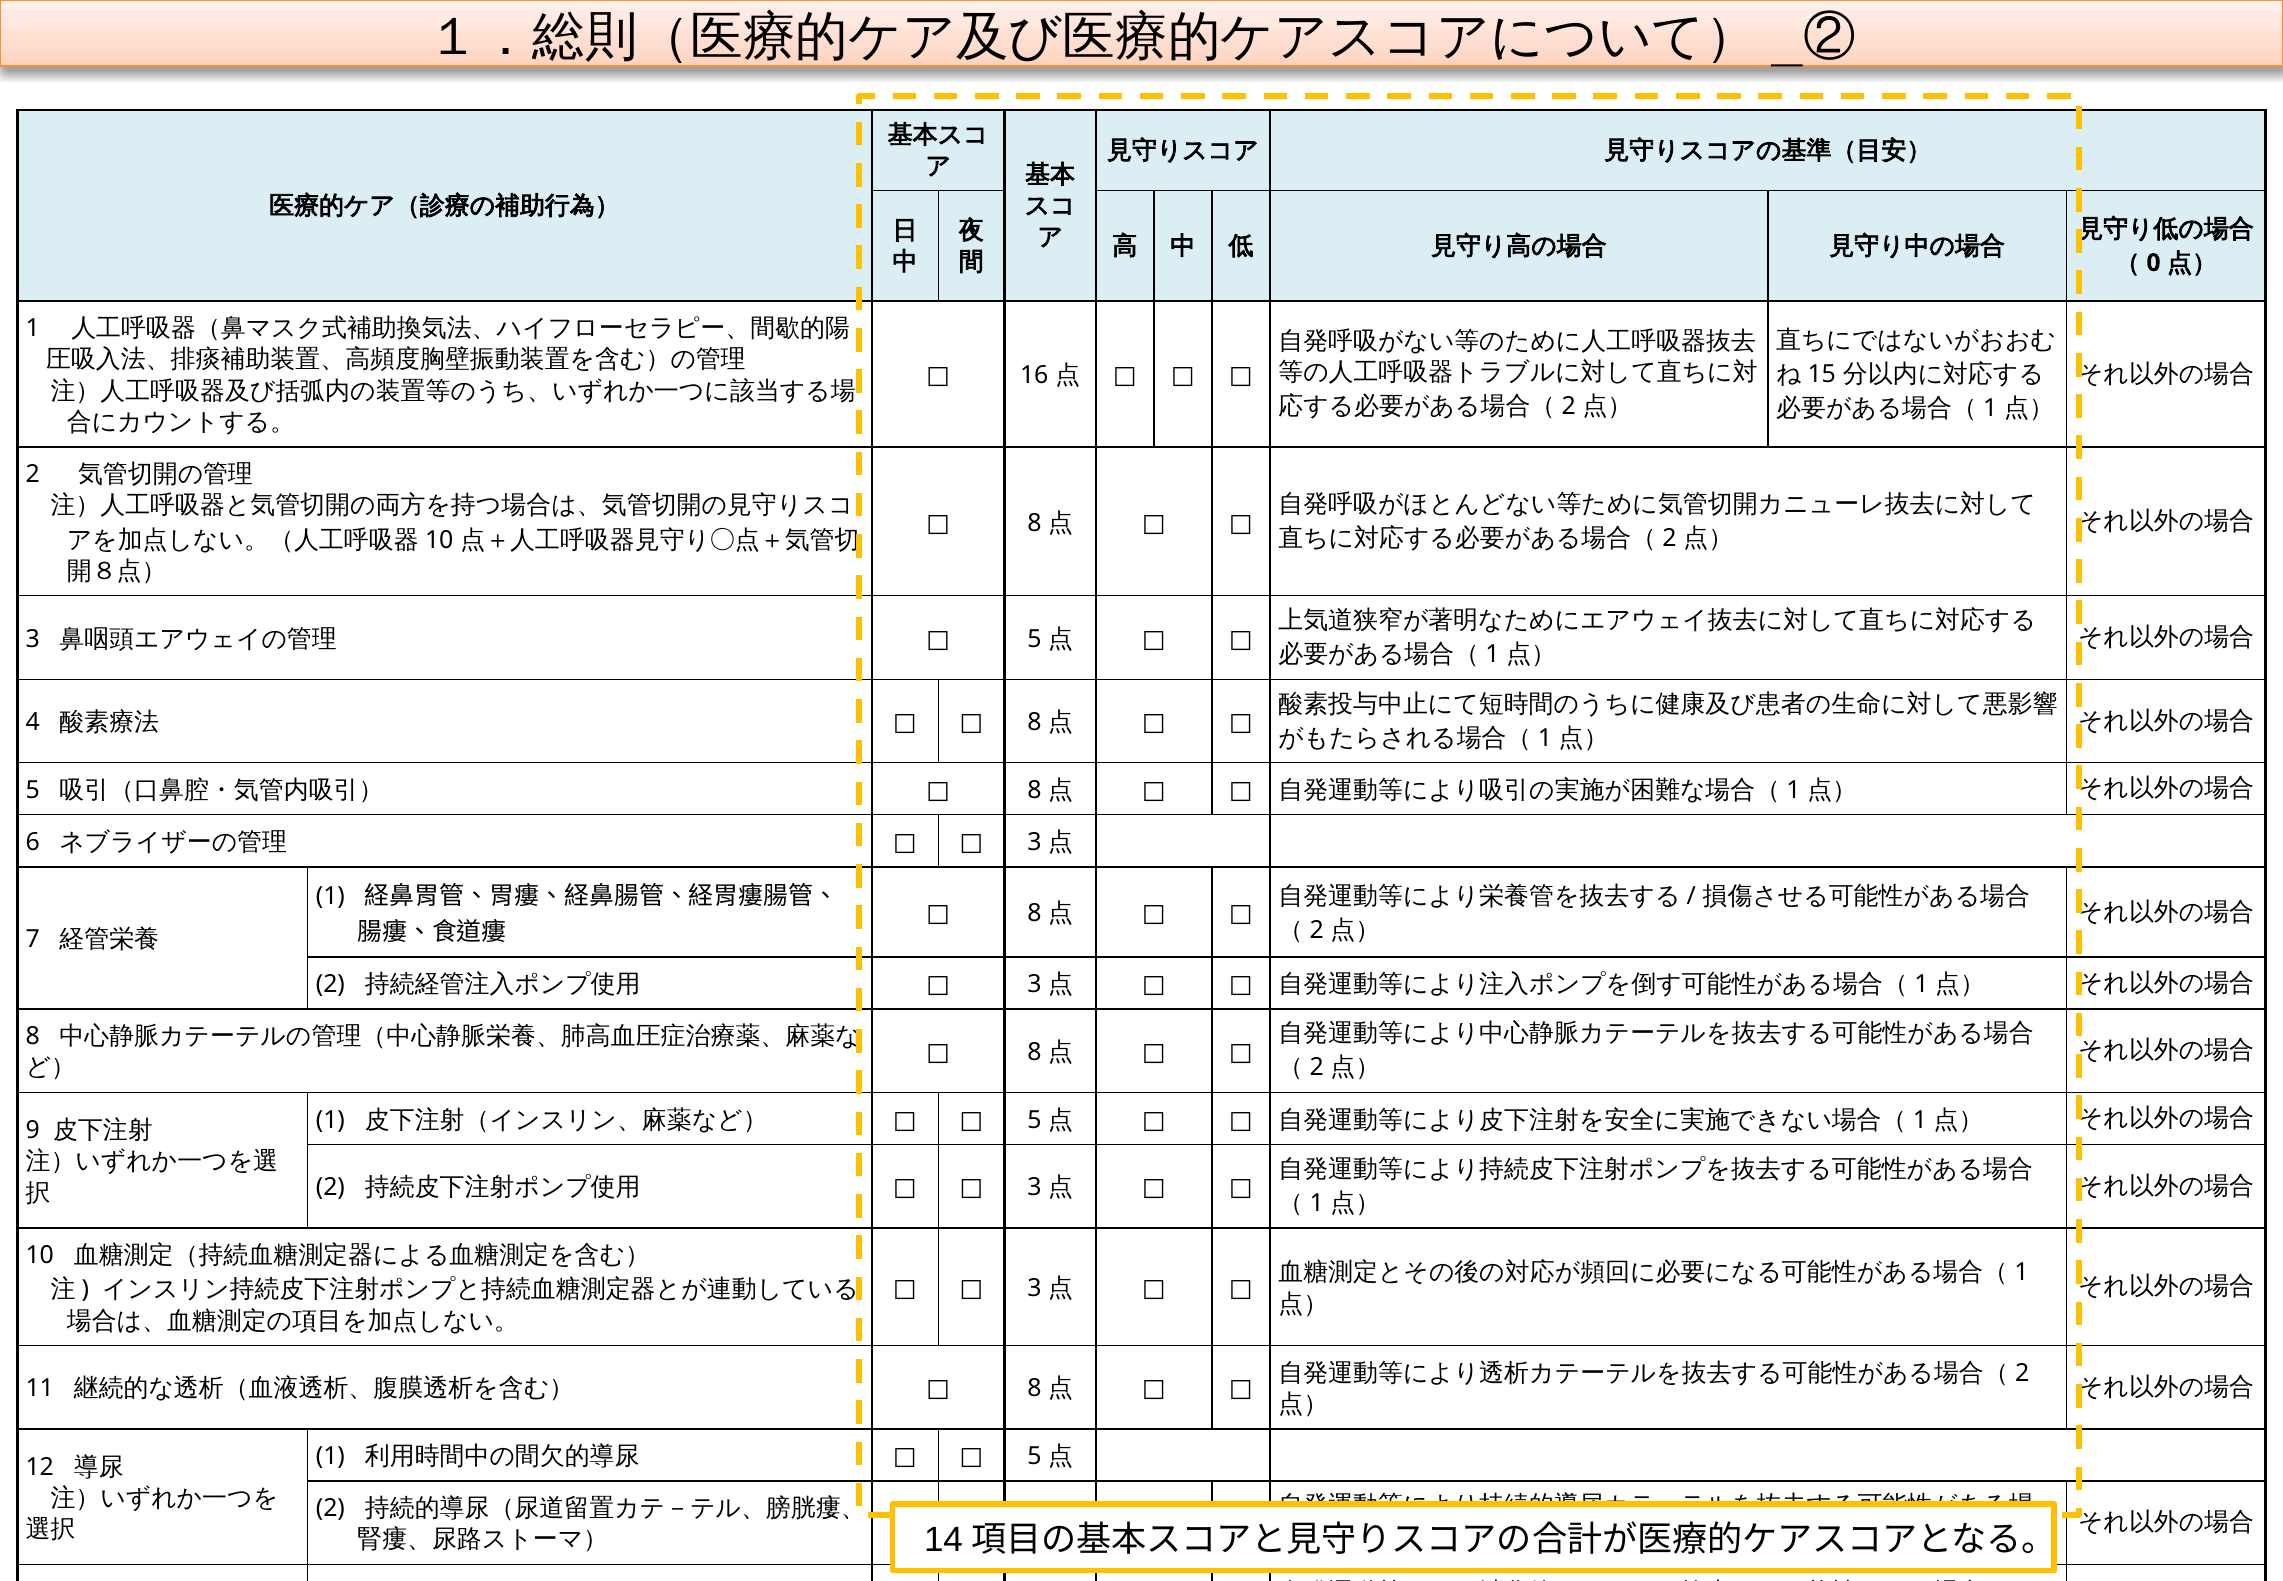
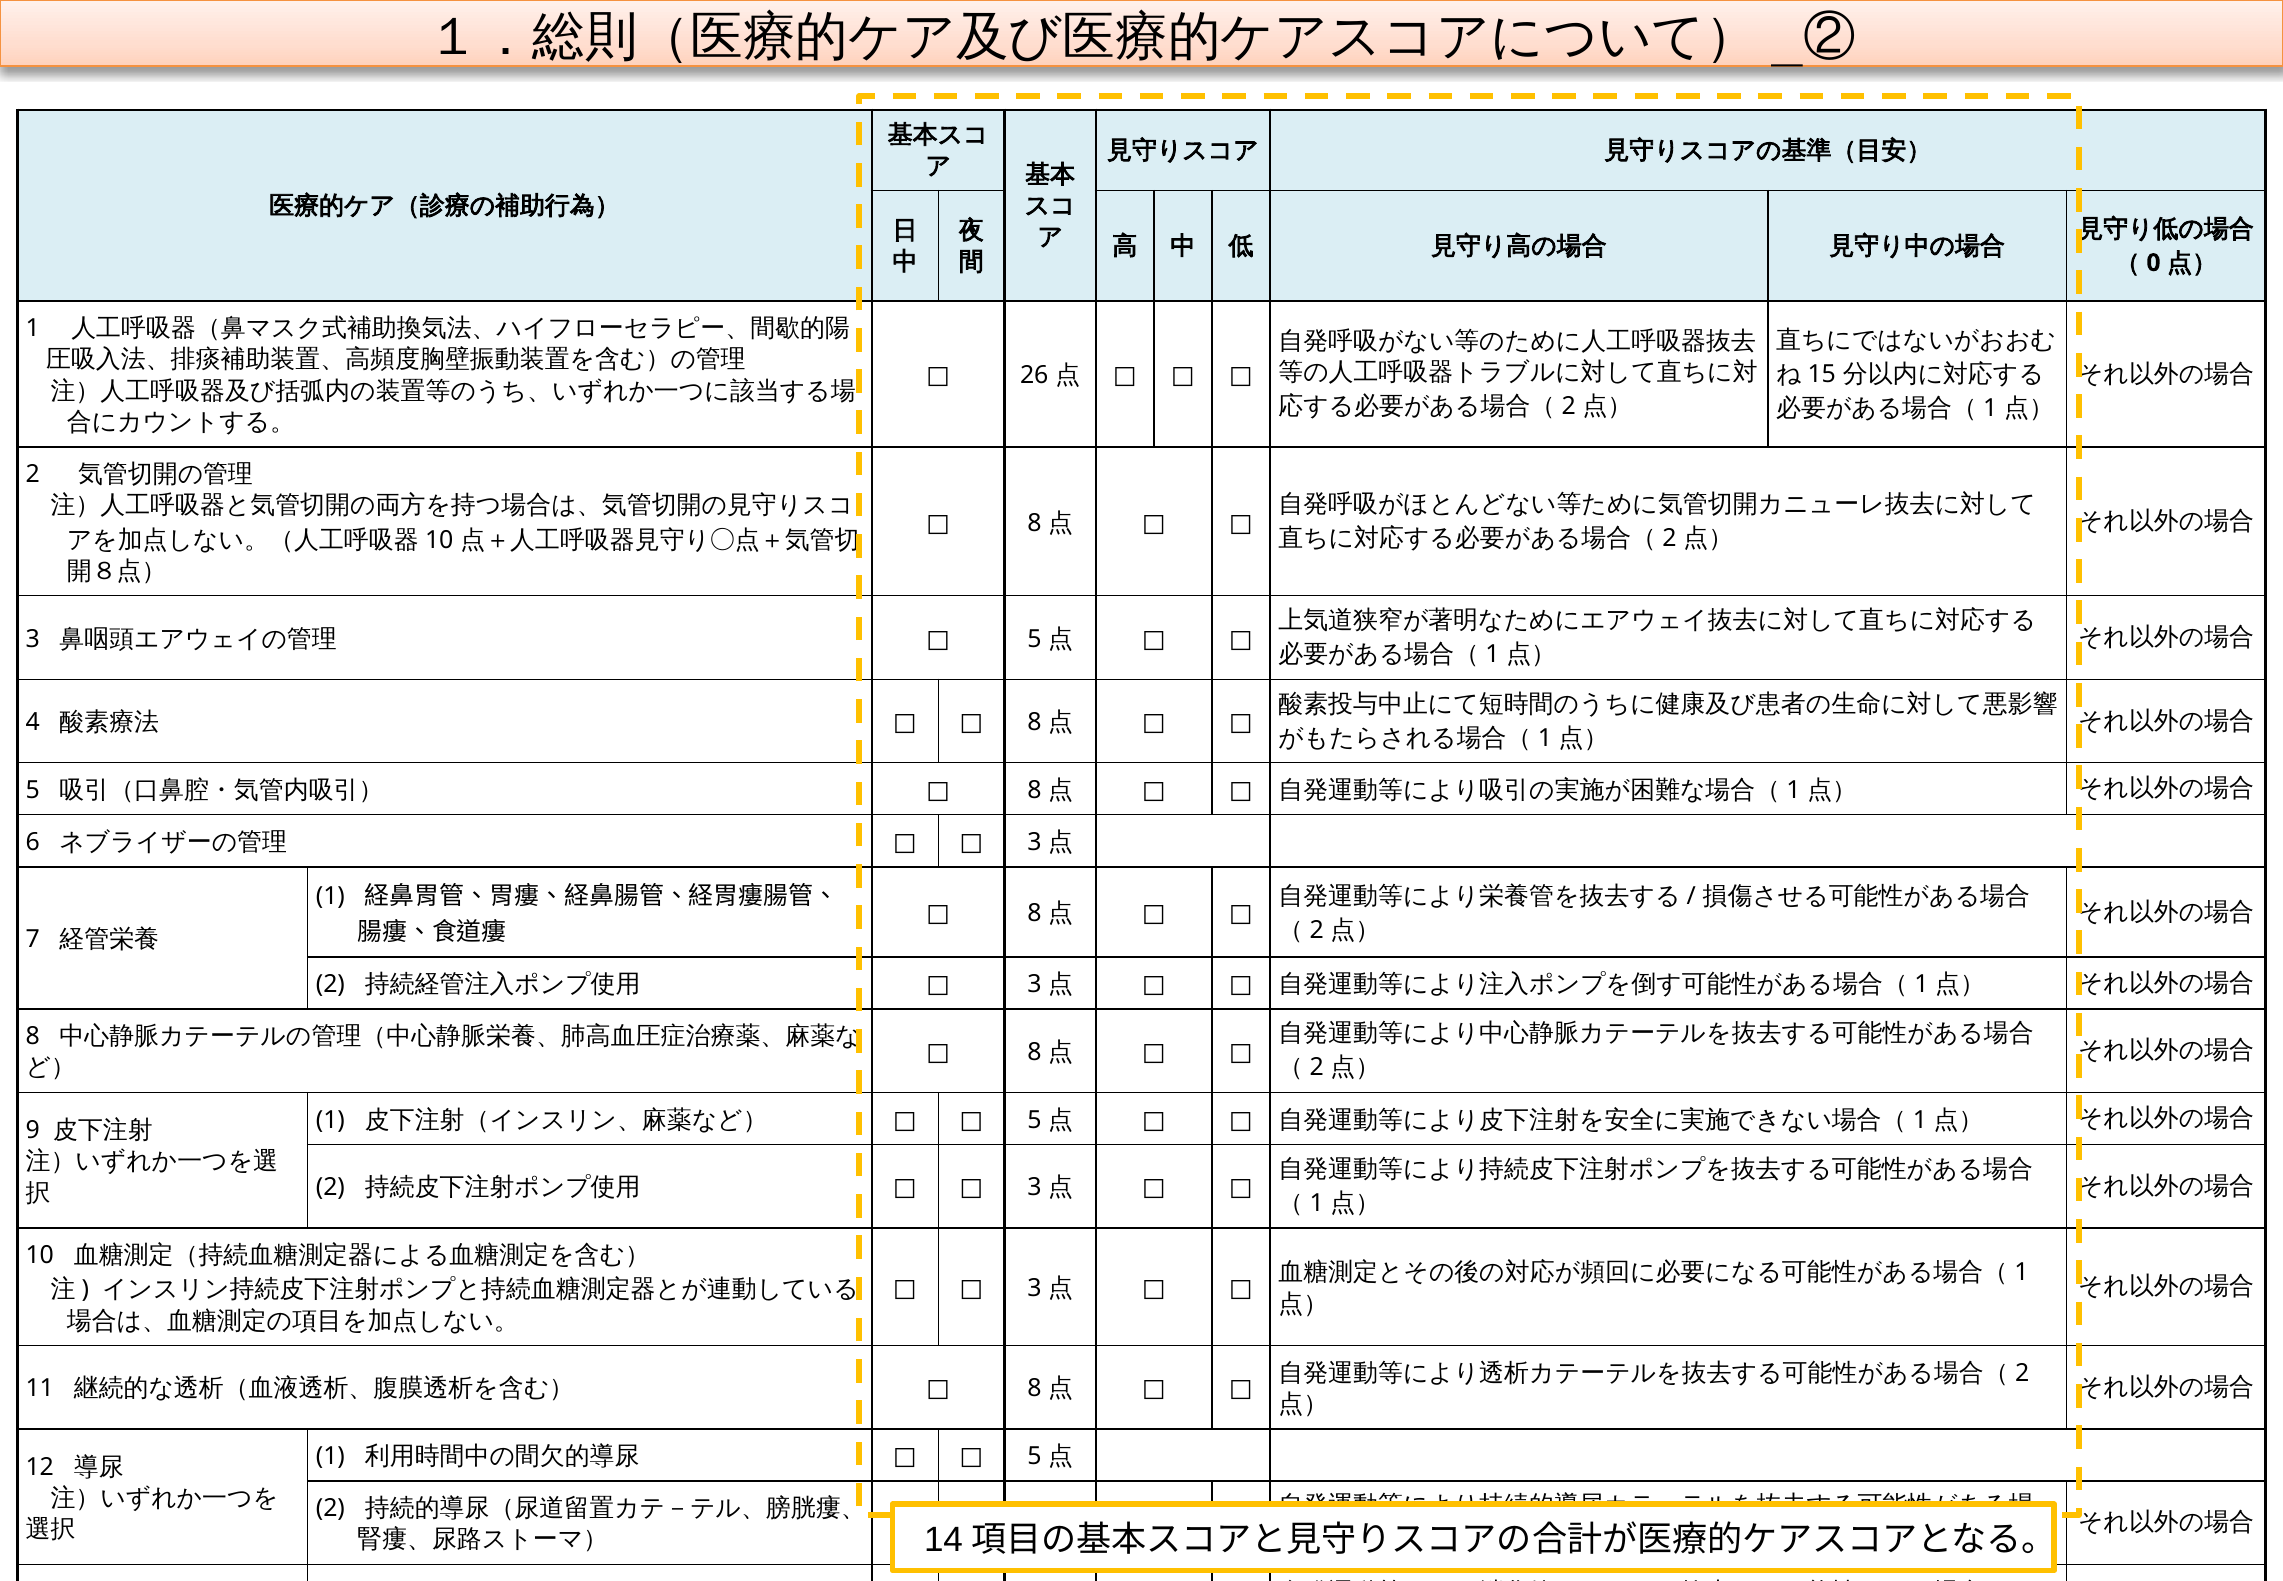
16: 16 -> 26
